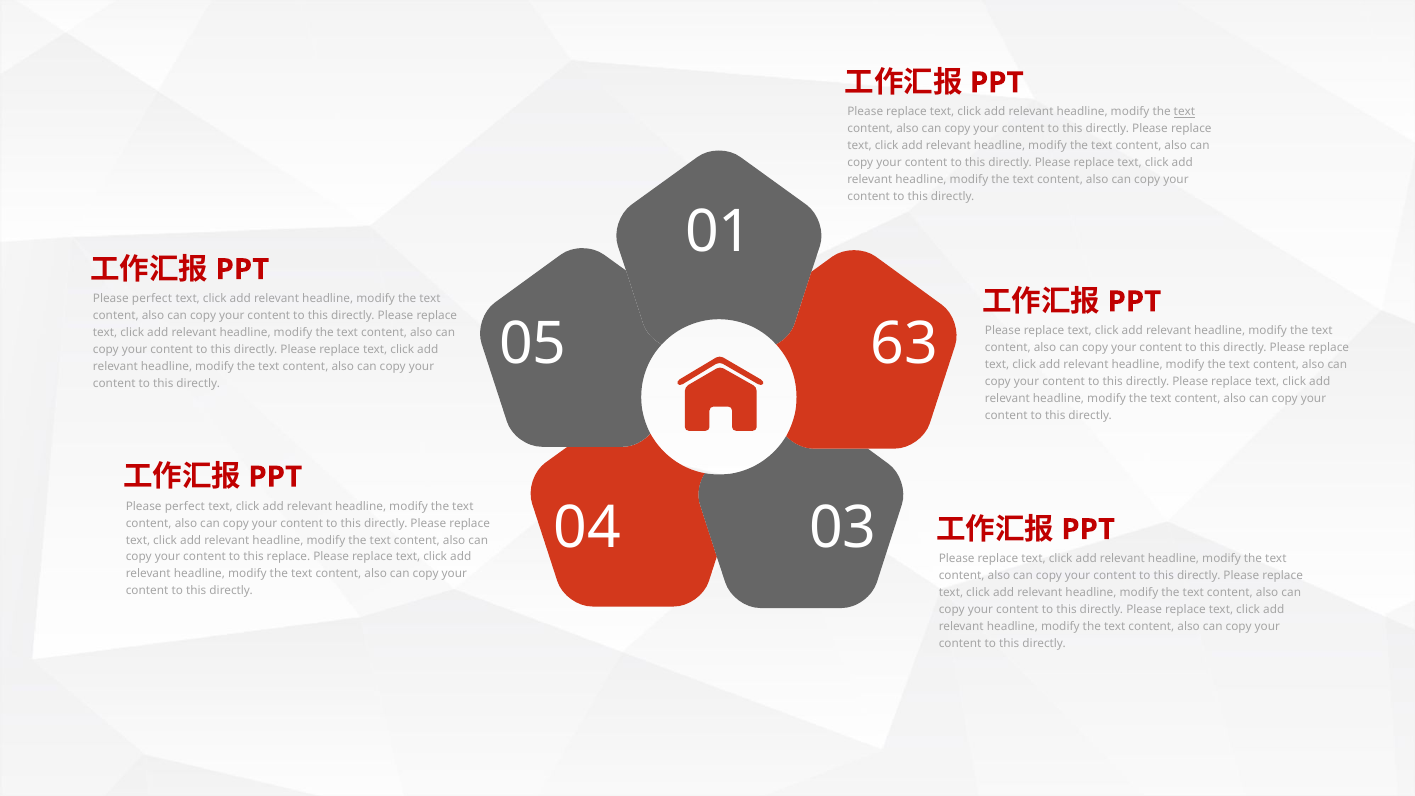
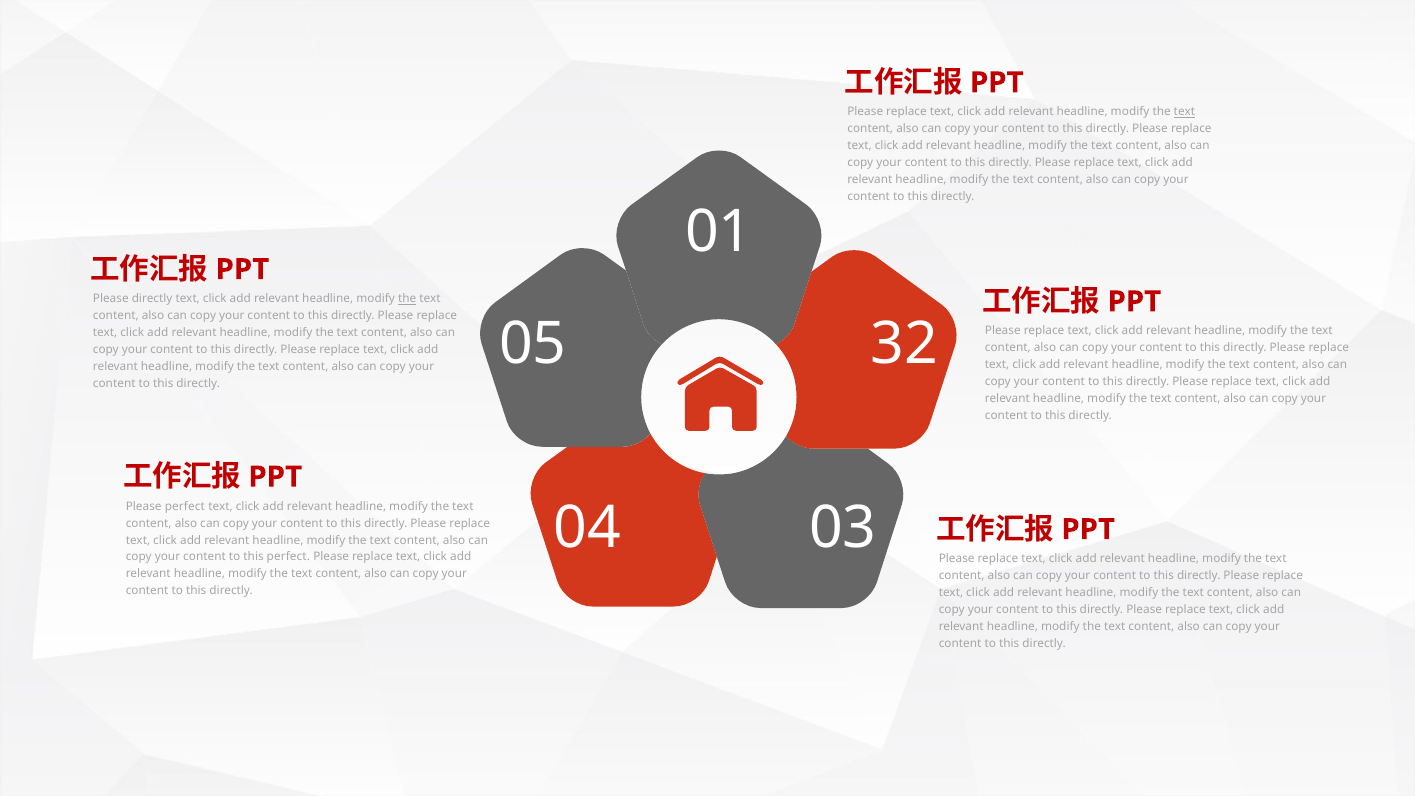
perfect at (152, 299): perfect -> directly
the at (407, 299) underline: none -> present
63: 63 -> 32
this replace: replace -> perfect
